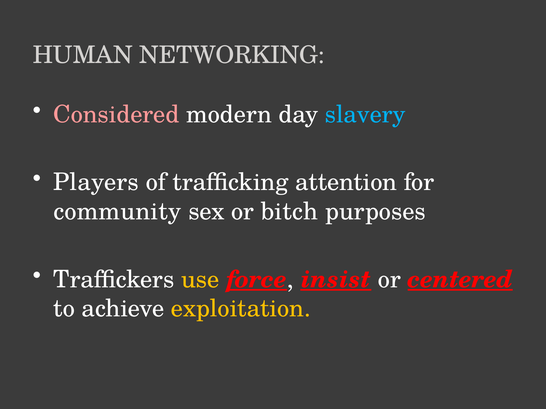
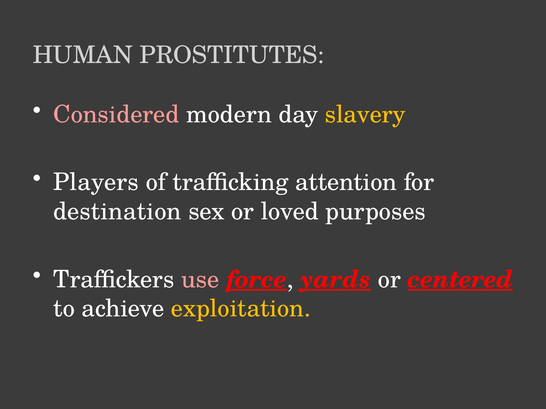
NETWORKING: NETWORKING -> PROSTITUTES
slavery colour: light blue -> yellow
community: community -> destination
bitch: bitch -> loved
use colour: yellow -> pink
insist: insist -> yards
